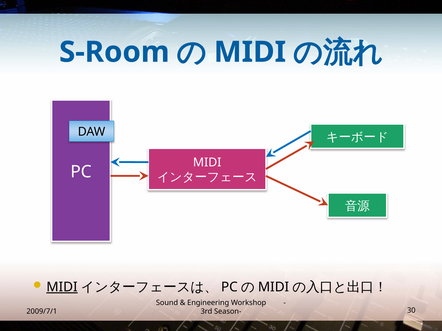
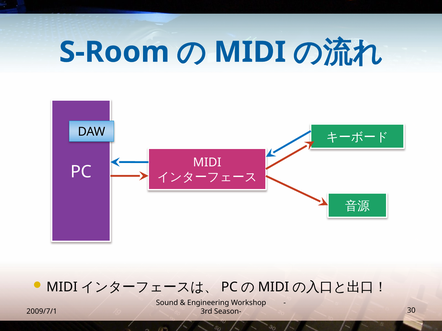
MIDI at (62, 287) underline: present -> none
